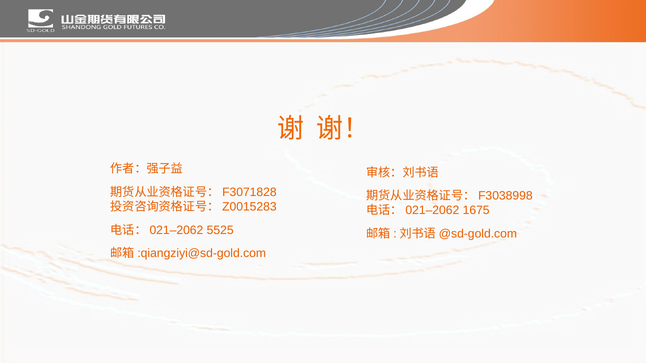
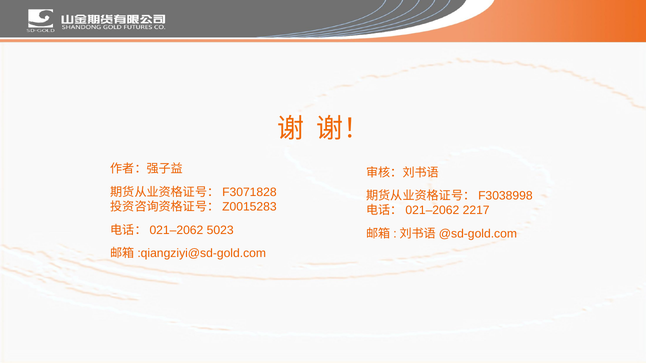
1675: 1675 -> 2217
5525: 5525 -> 5023
